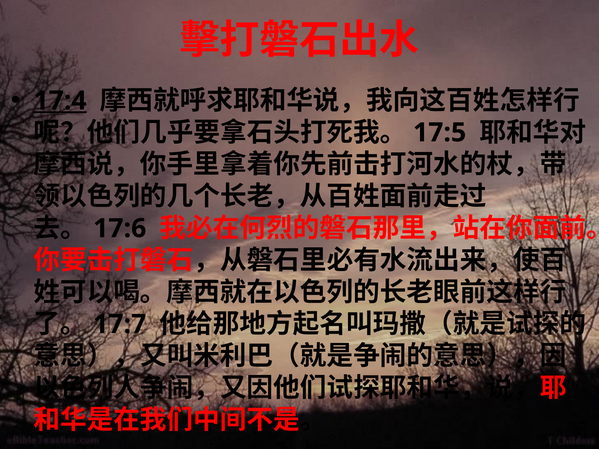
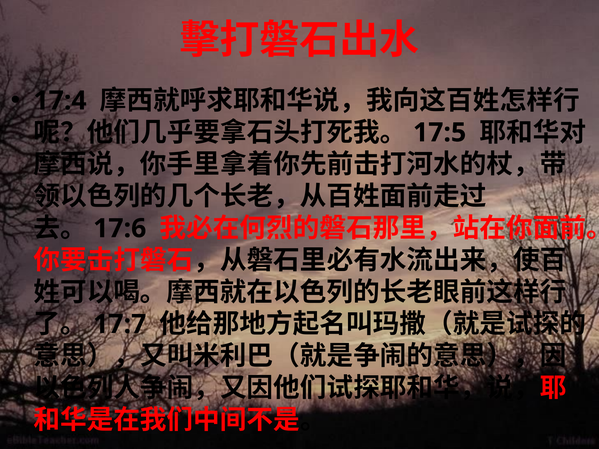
17:4 underline: present -> none
